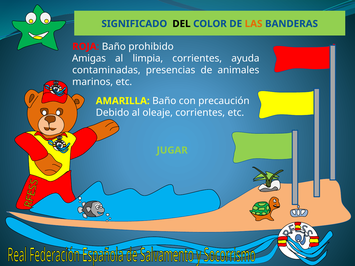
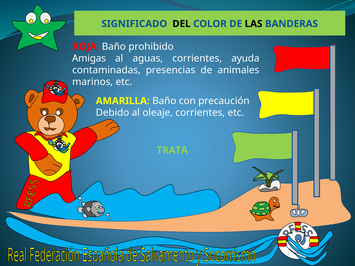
LAS colour: orange -> black
limpia: limpia -> aguas
JUGAR: JUGAR -> TRATA
